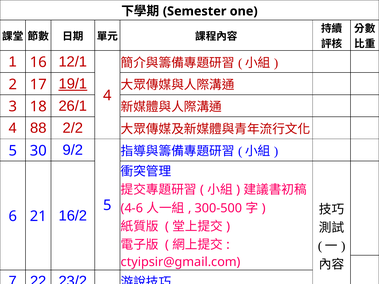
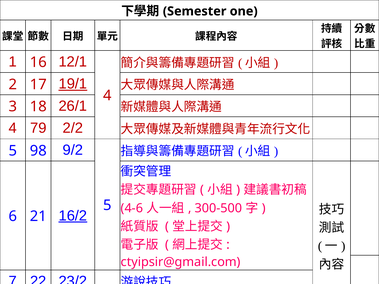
88: 88 -> 79
30: 30 -> 98
16/2 underline: none -> present
